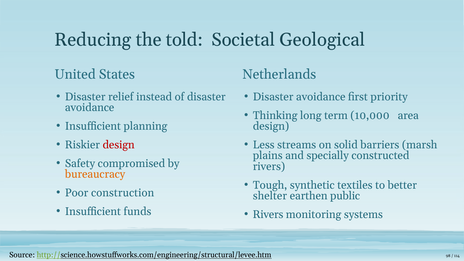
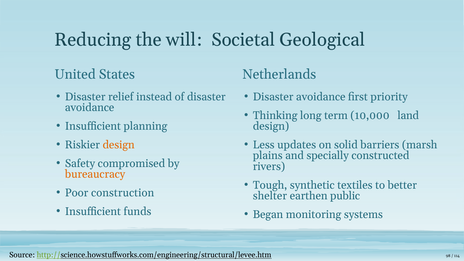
told: told -> will
area: area -> land
design at (119, 145) colour: red -> orange
streams: streams -> updates
Rivers at (268, 214): Rivers -> Began
